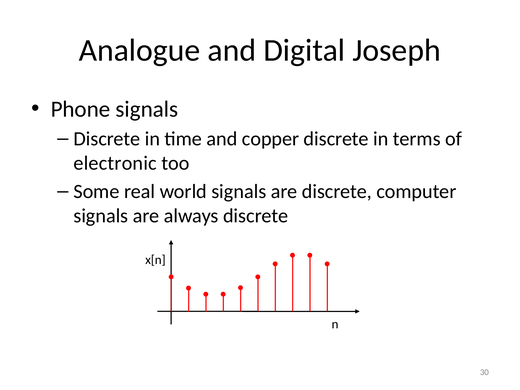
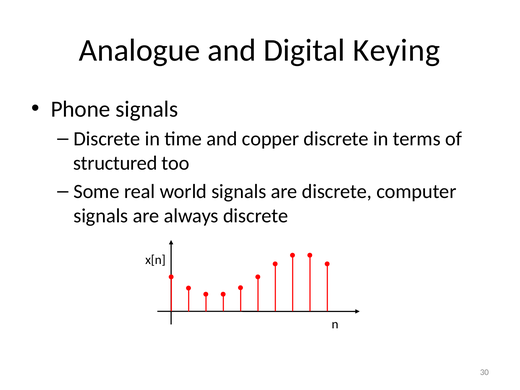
Joseph: Joseph -> Keying
electronic: electronic -> structured
